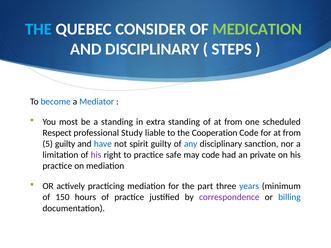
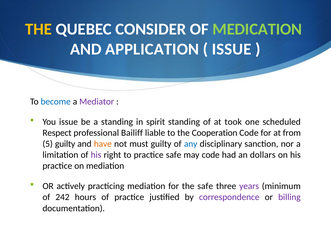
THE at (38, 29) colour: light blue -> yellow
AND DISCIPLINARY: DISCIPLINARY -> APPLICATION
STEPS at (232, 49): STEPS -> ISSUE
Mediator colour: blue -> purple
You most: most -> issue
extra: extra -> spirit
of at from: from -> took
Study: Study -> Bailiff
have colour: blue -> orange
spirit: spirit -> must
private: private -> dollars
the part: part -> safe
years colour: blue -> purple
150: 150 -> 242
billing colour: blue -> purple
